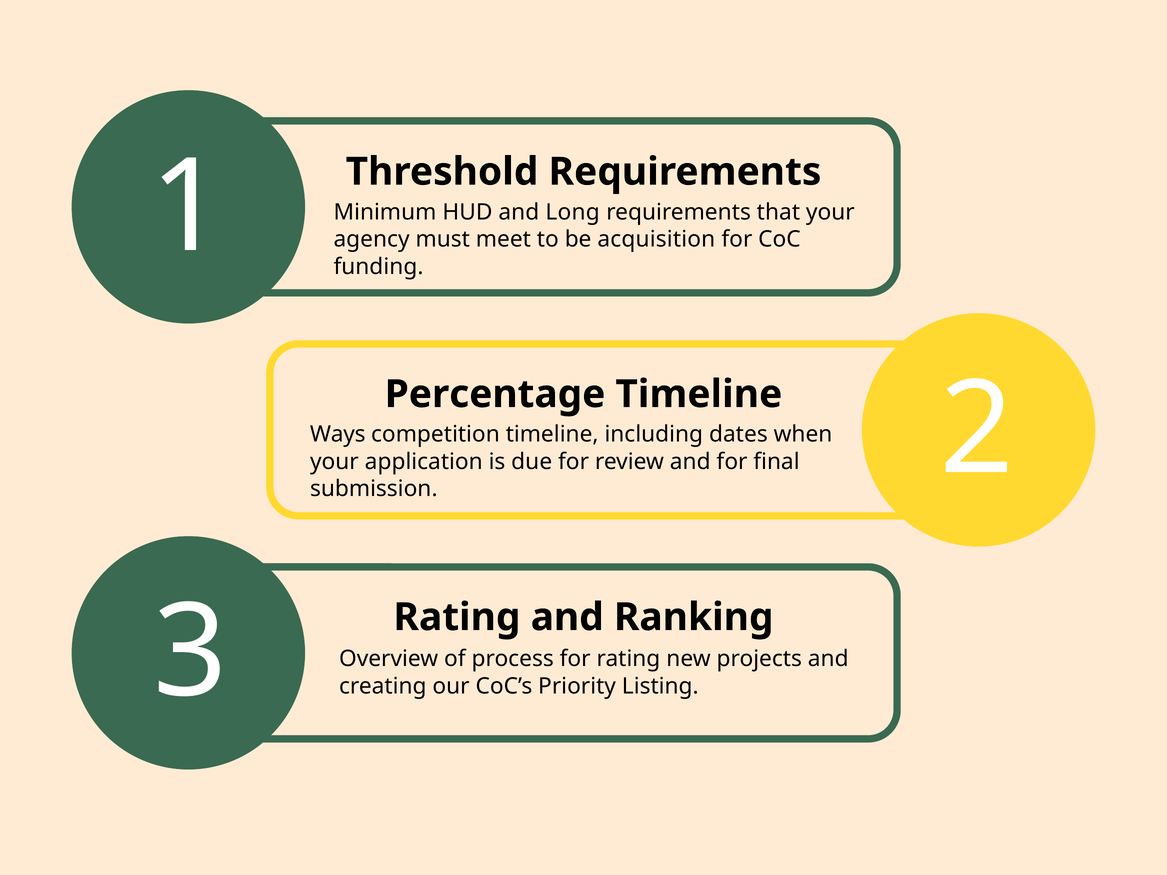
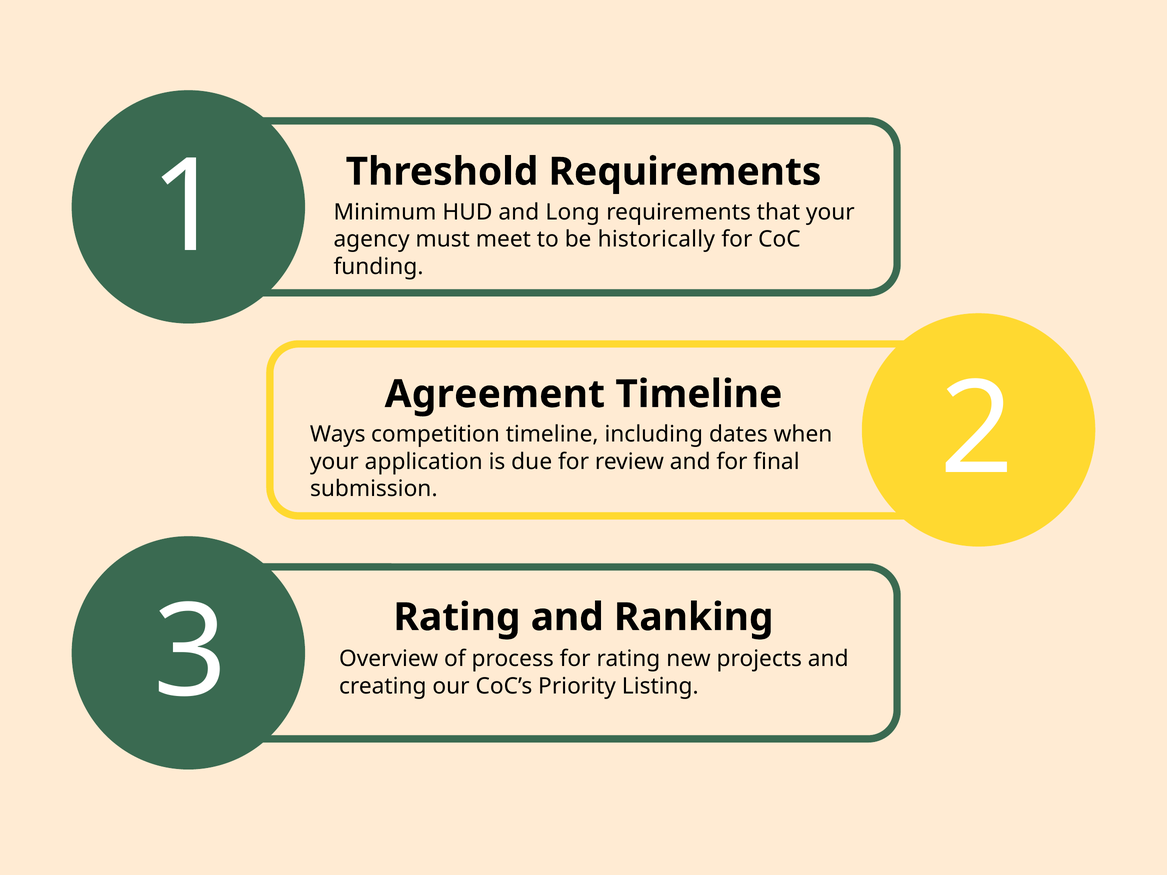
acquisition: acquisition -> historically
Percentage: Percentage -> Agreement
